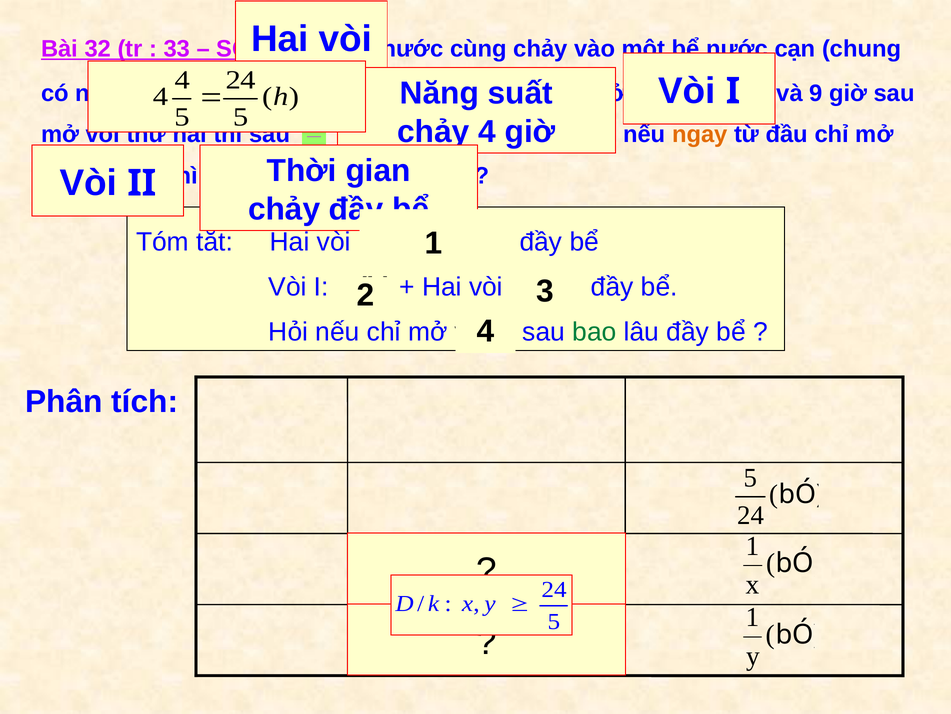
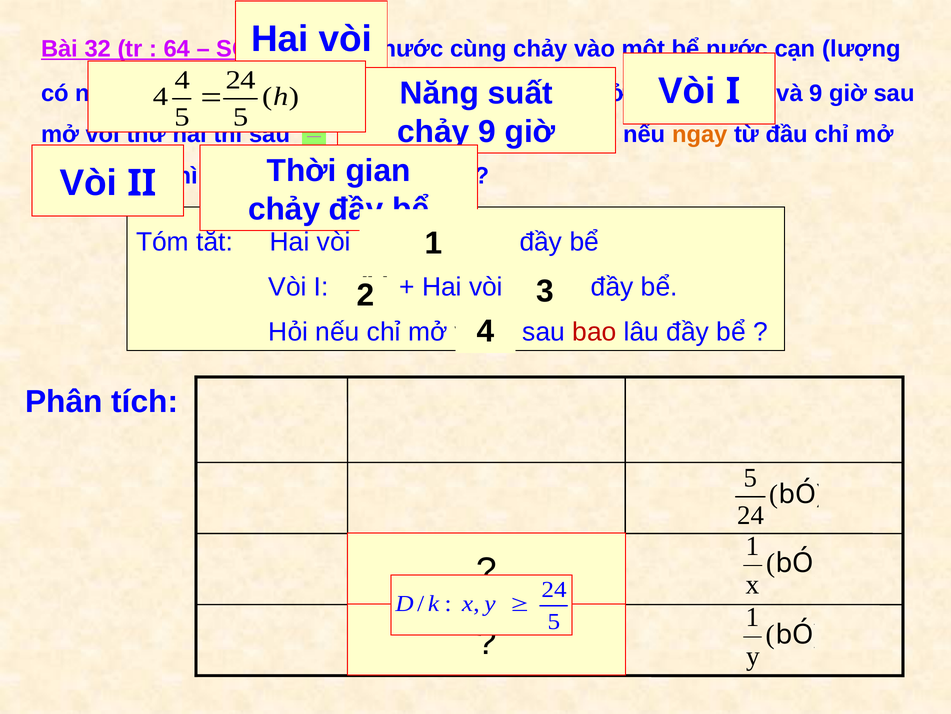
33: 33 -> 64
chung: chung -> lượng
4 at (487, 131): 4 -> 9
bao at (594, 331) colour: green -> red
